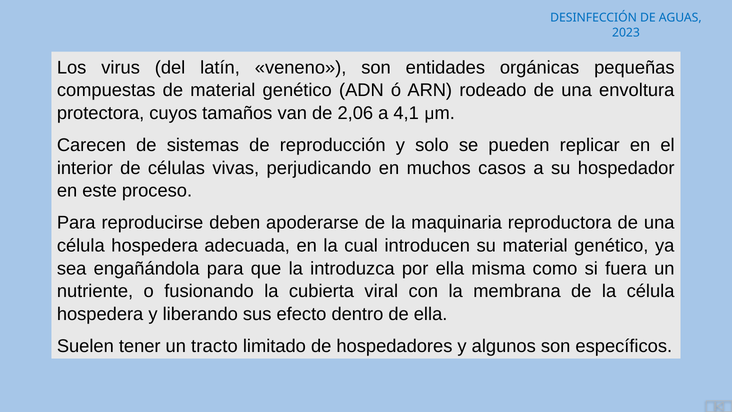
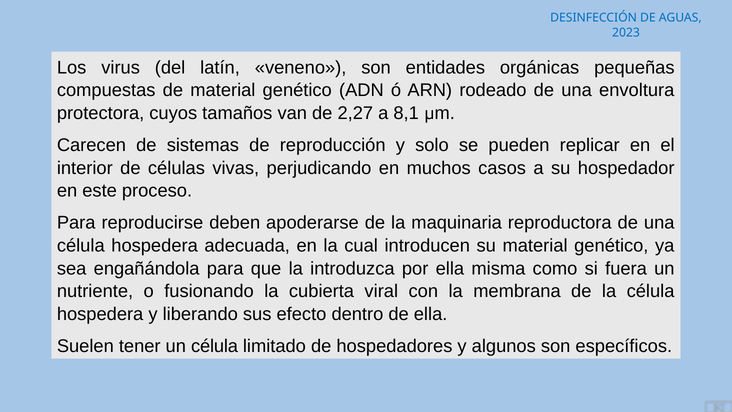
2,06: 2,06 -> 2,27
4,1: 4,1 -> 8,1
un tracto: tracto -> célula
